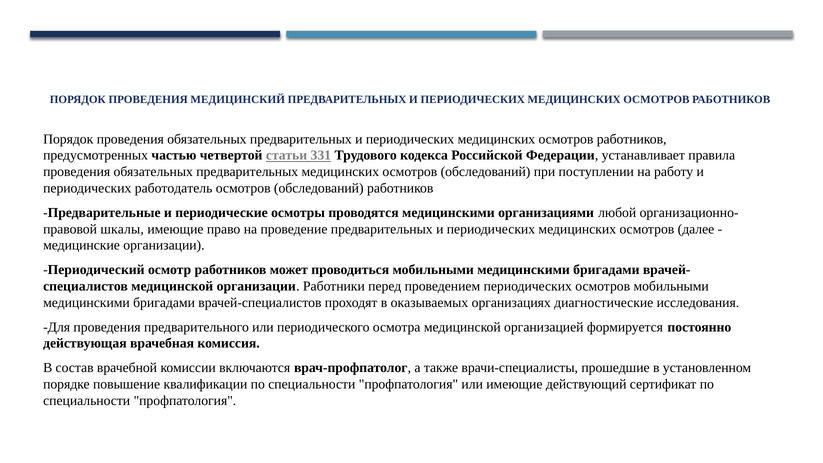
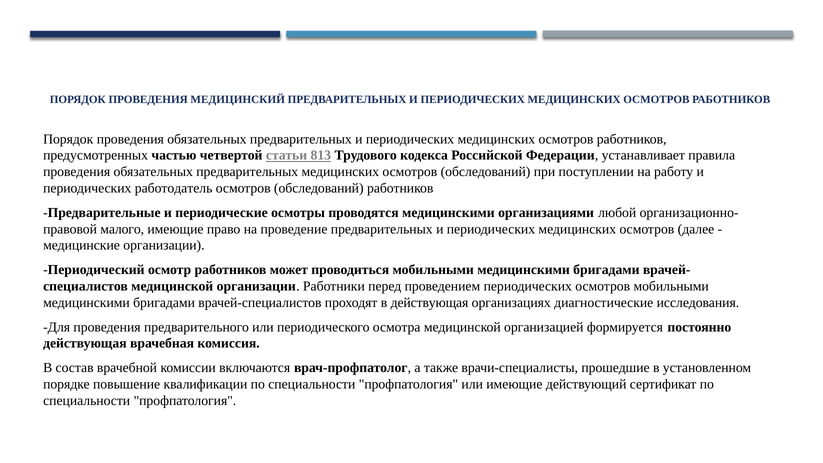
331: 331 -> 813
шкалы: шкалы -> малого
в оказываемых: оказываемых -> действующая
